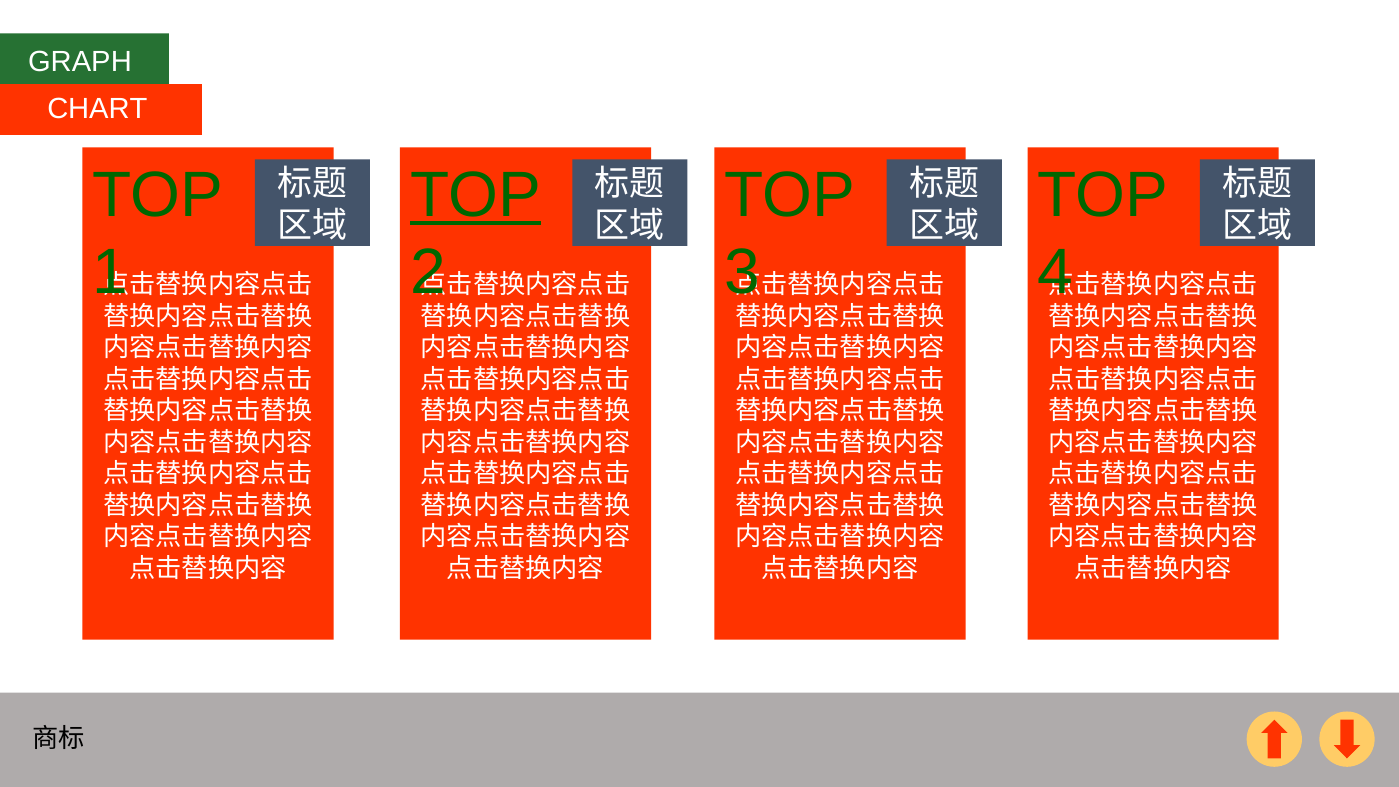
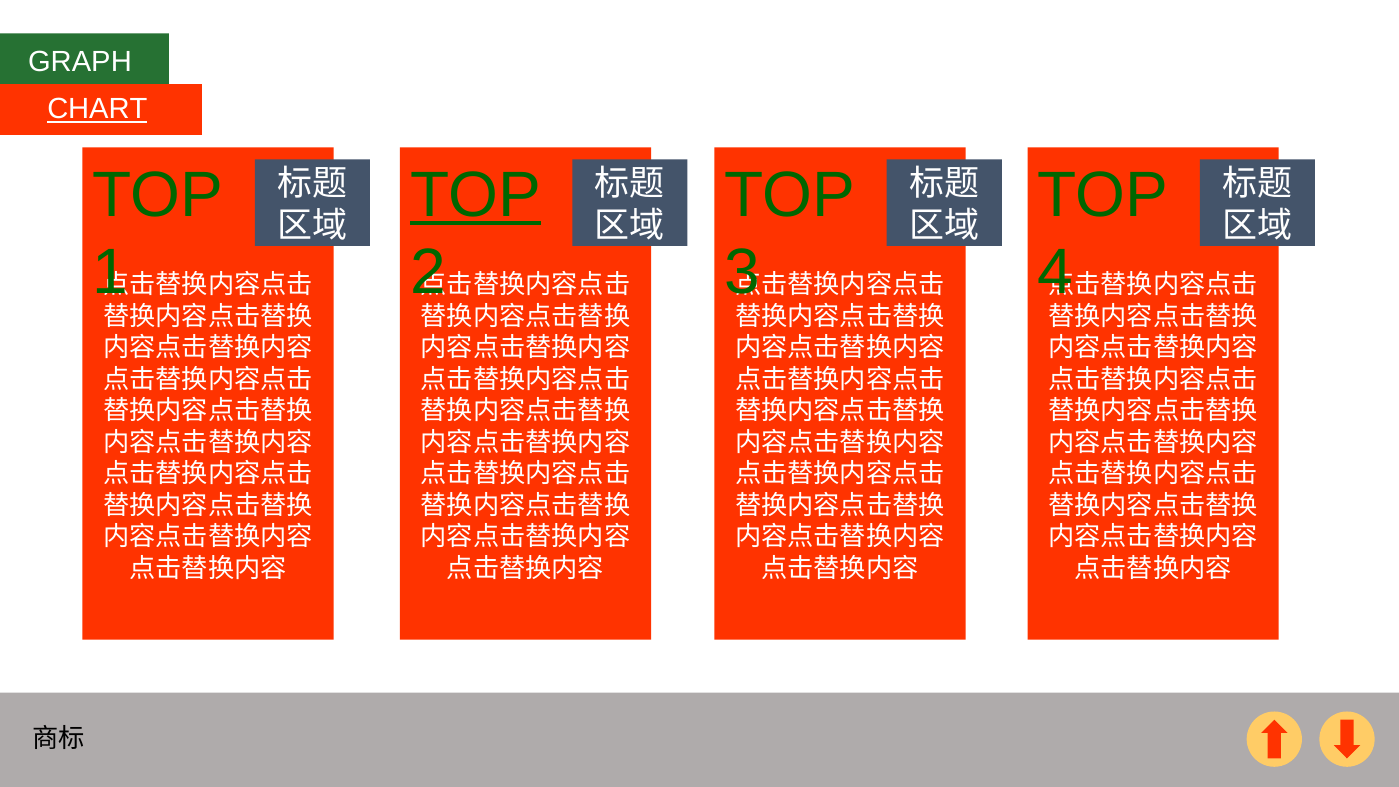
CHART underline: none -> present
